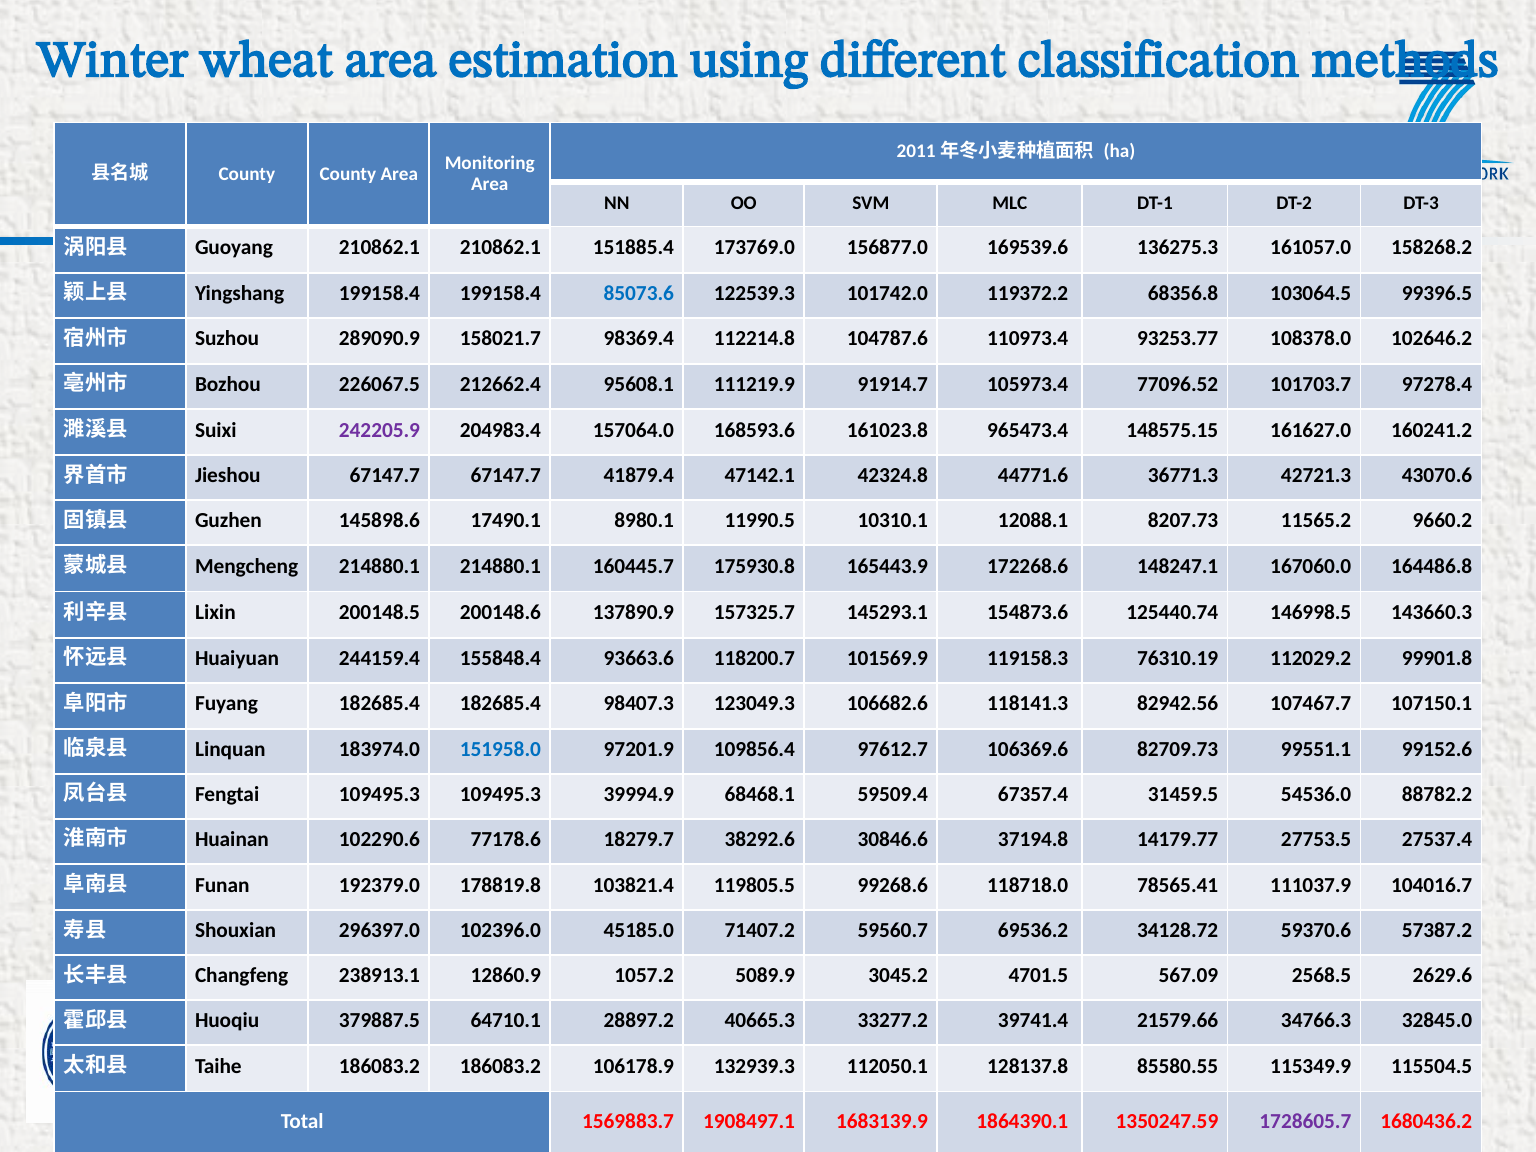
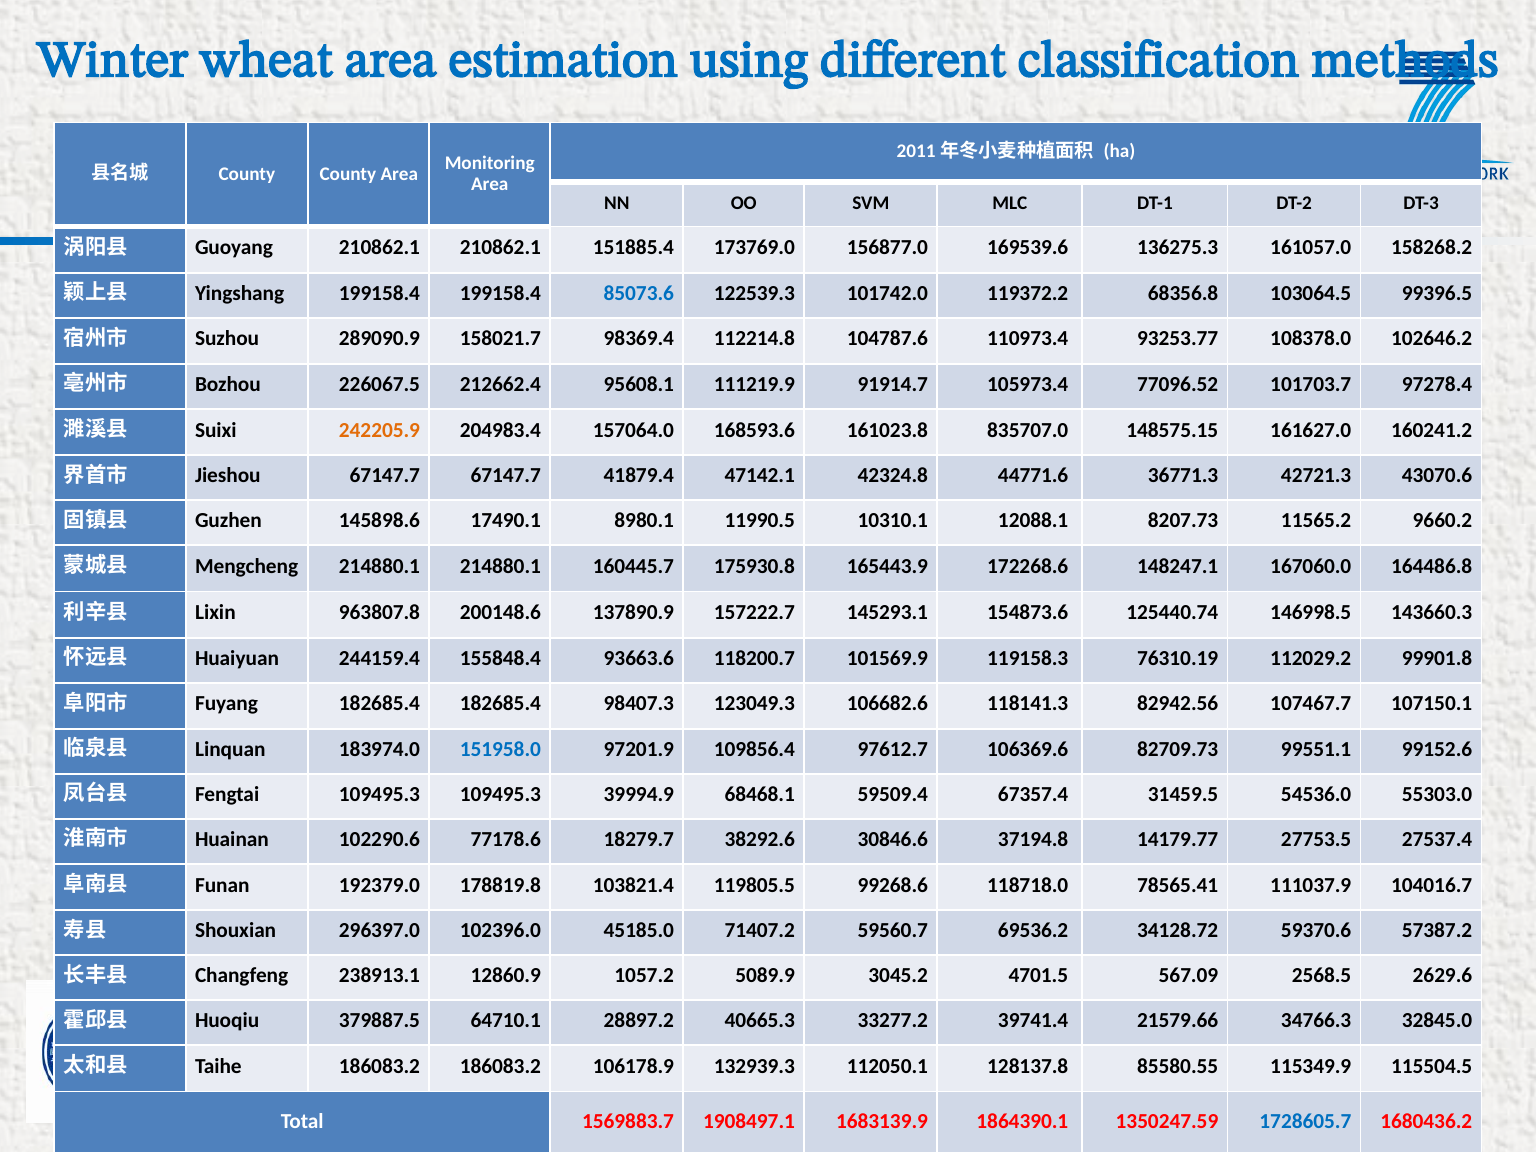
242205.9 colour: purple -> orange
965473.4: 965473.4 -> 835707.0
200148.5: 200148.5 -> 963807.8
157325.7: 157325.7 -> 157222.7
88782.2: 88782.2 -> 55303.0
1728605.7 colour: purple -> blue
